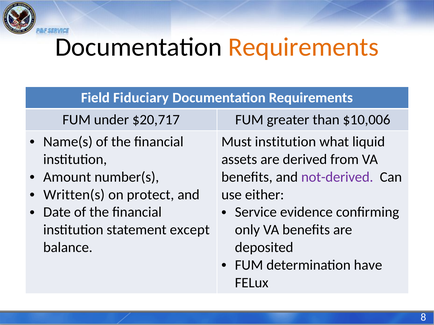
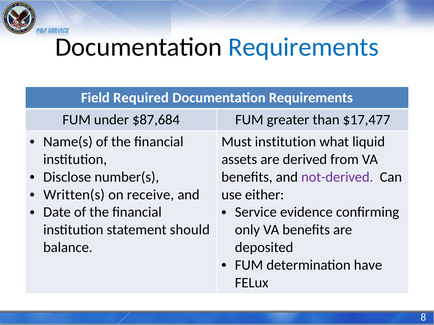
Requirements at (303, 47) colour: orange -> blue
Fiduciary: Fiduciary -> Required
$20,717: $20,717 -> $87,684
$10,006: $10,006 -> $17,477
Amount: Amount -> Disclose
protect: protect -> receive
except: except -> should
